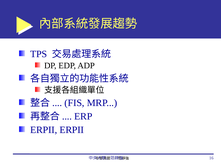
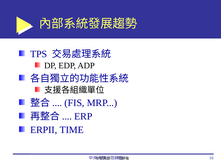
ERPII ERPII: ERPII -> TIME
